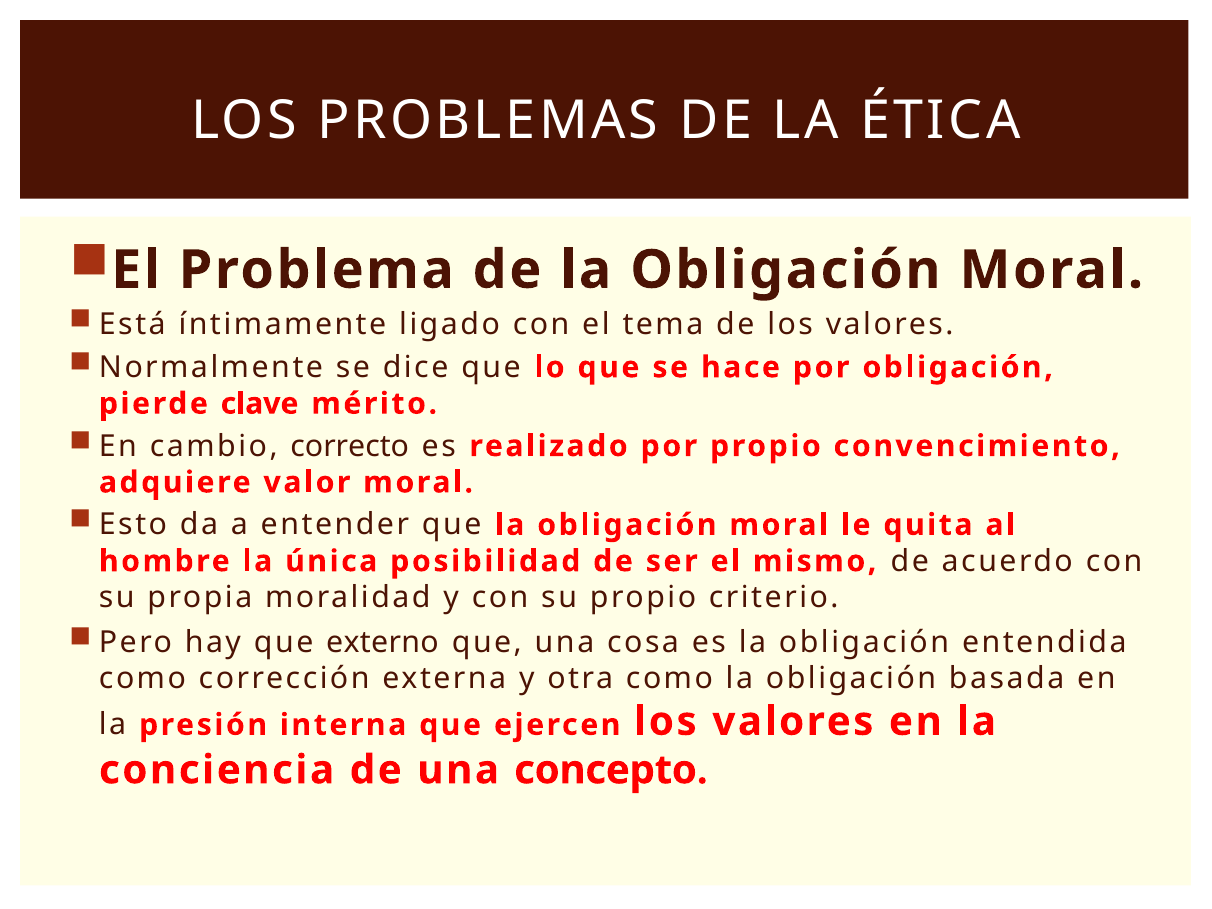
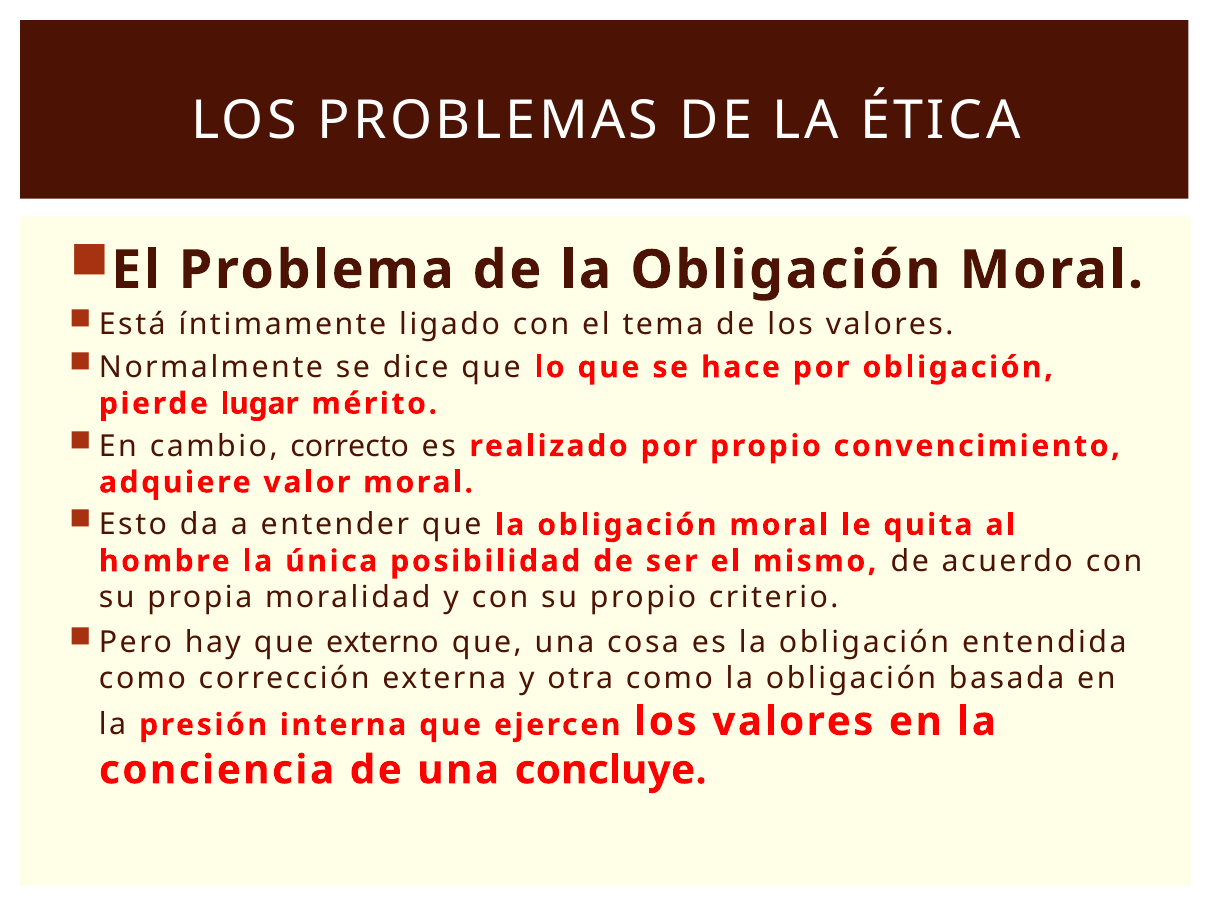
clave: clave -> lugar
concepto: concepto -> concluye
